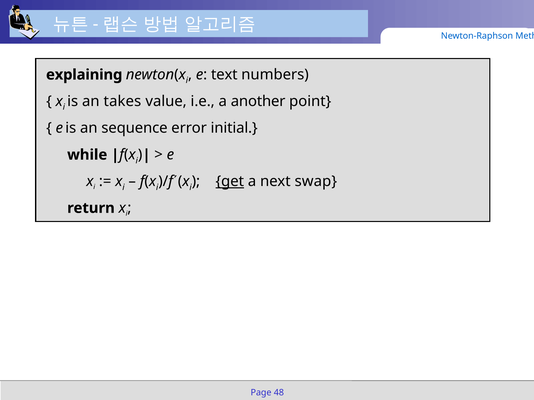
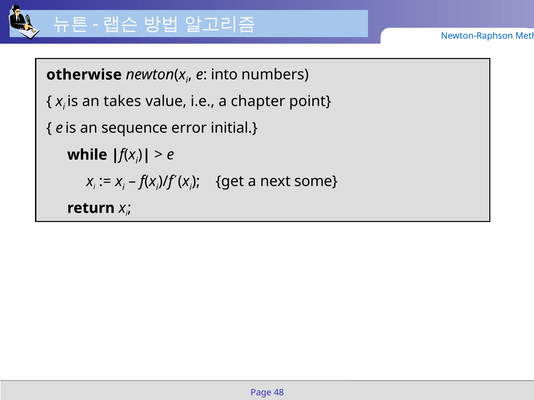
explaining: explaining -> otherwise
text: text -> into
another: another -> chapter
get underline: present -> none
swap: swap -> some
